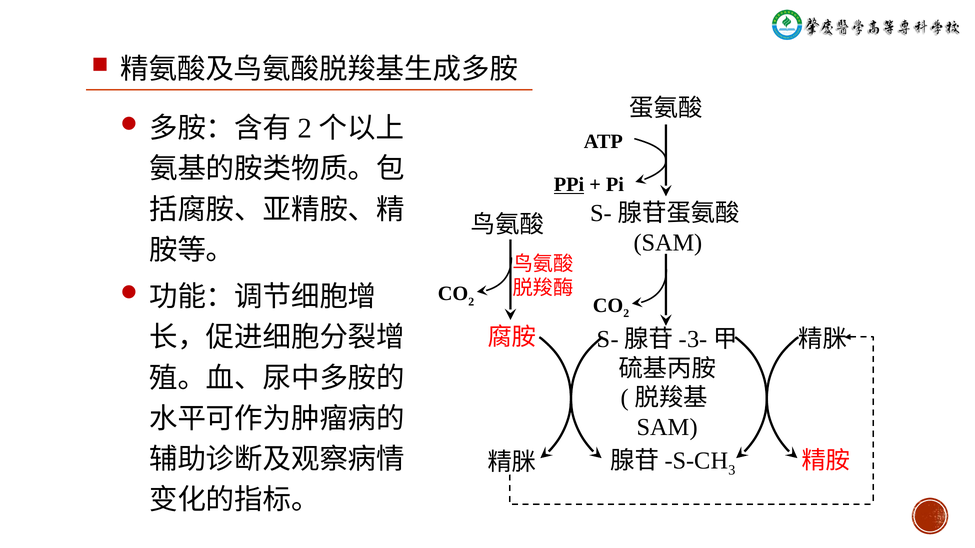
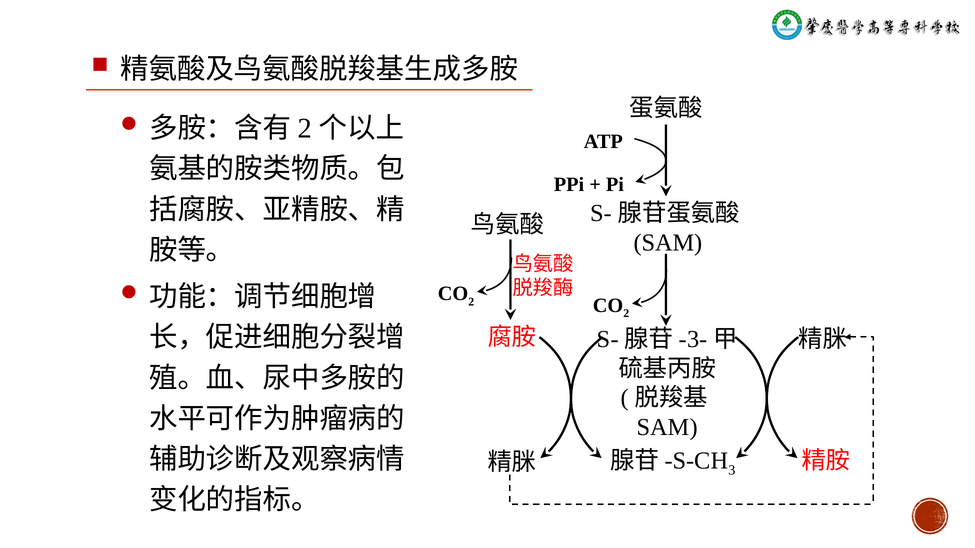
PPi underline: present -> none
